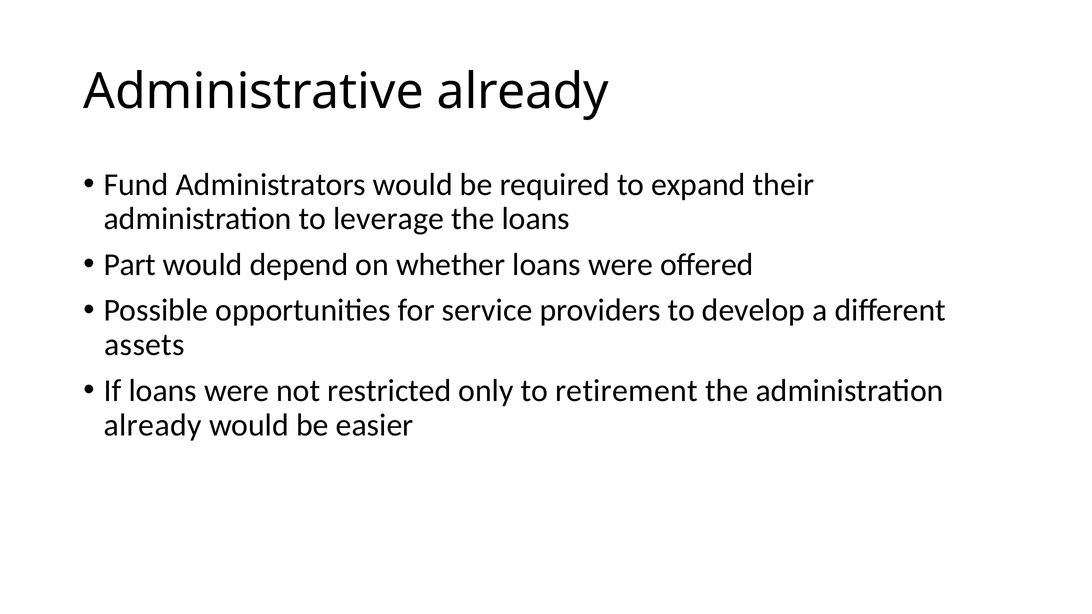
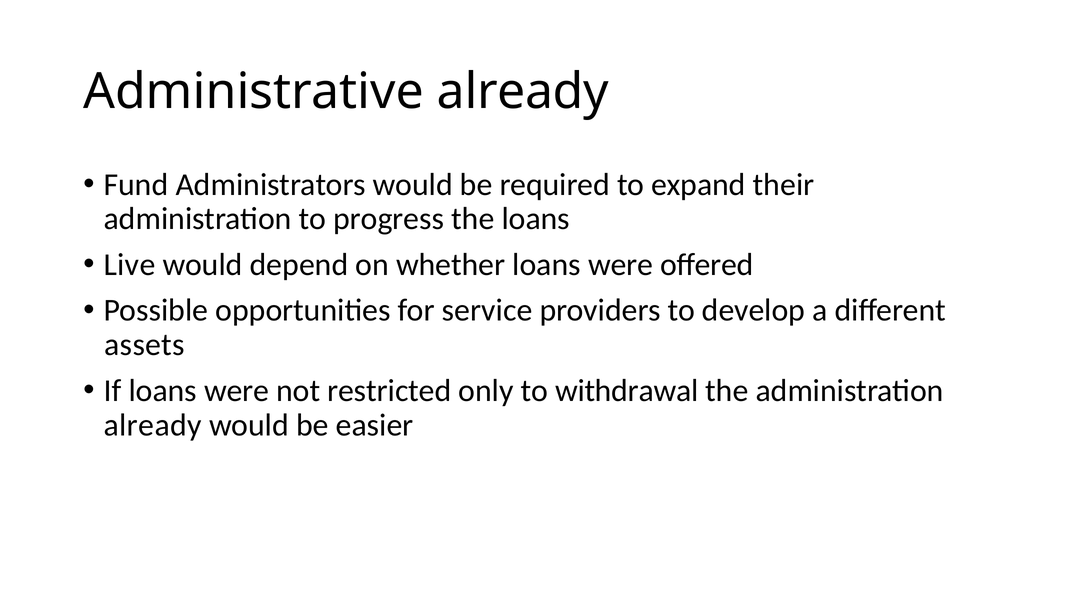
leverage: leverage -> progress
Part: Part -> Live
retirement: retirement -> withdrawal
